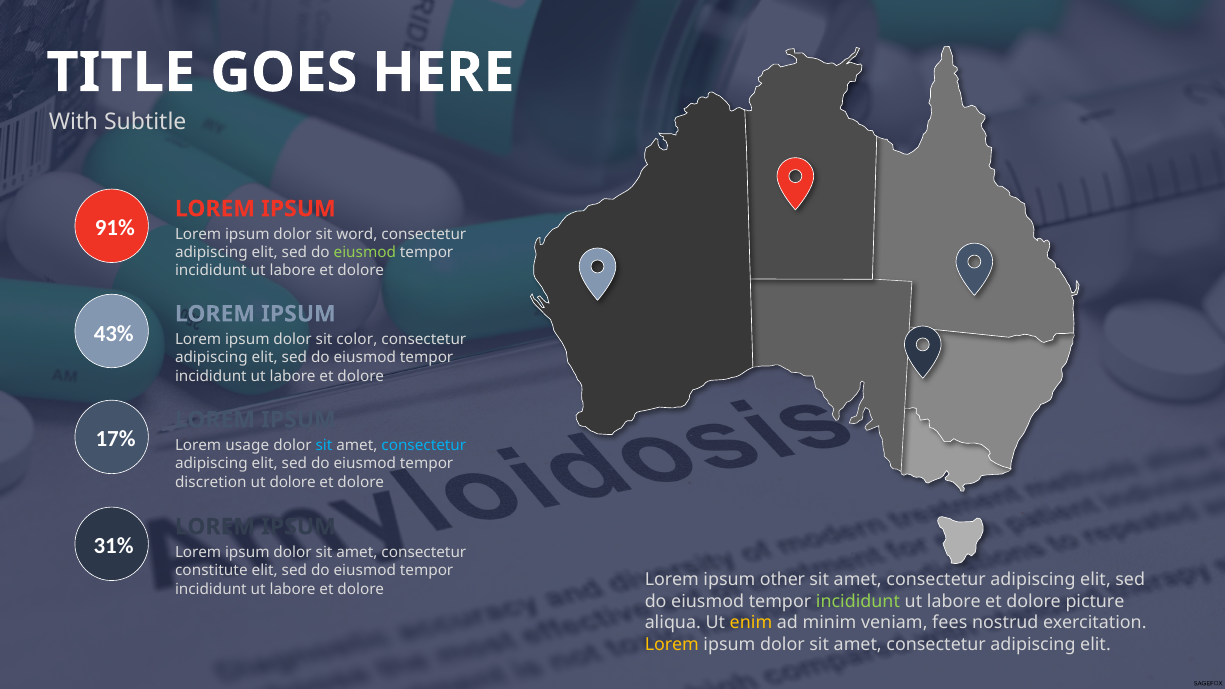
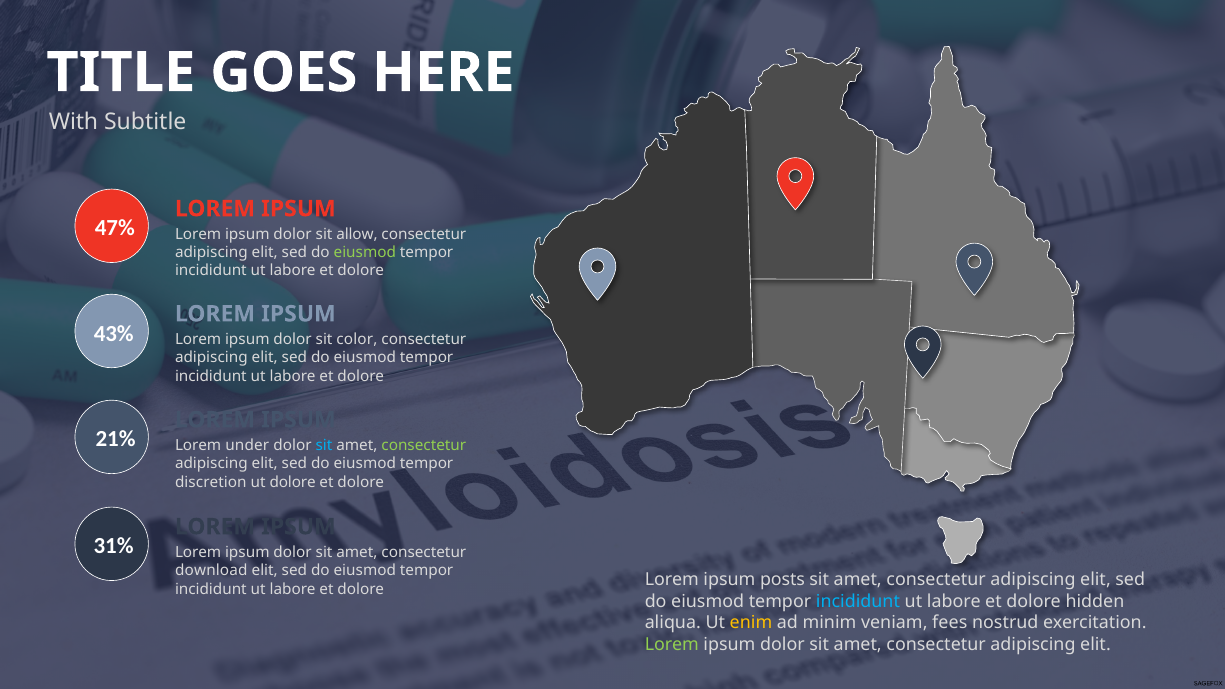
91%: 91% -> 47%
word: word -> allow
17%: 17% -> 21%
usage: usage -> under
consectetur at (424, 445) colour: light blue -> light green
constitute: constitute -> download
other: other -> posts
incididunt at (858, 602) colour: light green -> light blue
picture: picture -> hidden
Lorem at (672, 644) colour: yellow -> light green
